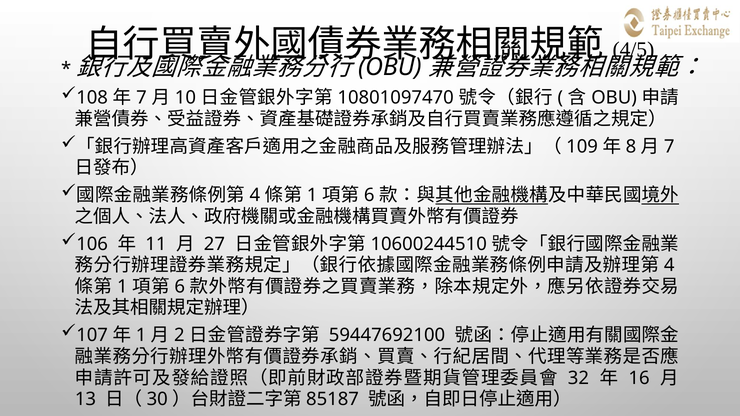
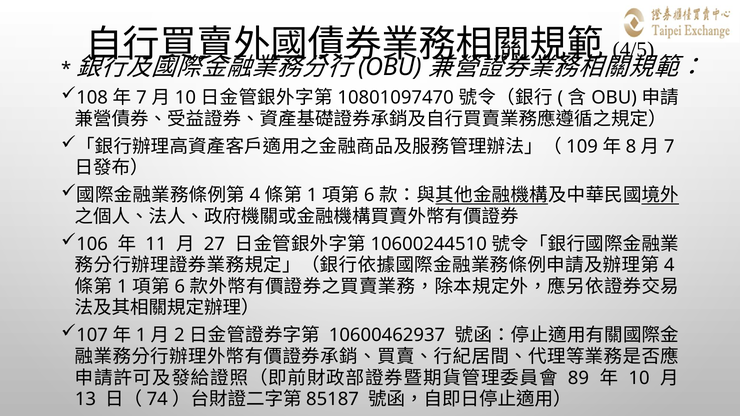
59447692100: 59447692100 -> 10600462937
32: 32 -> 89
16 at (639, 378): 16 -> 10
30: 30 -> 74
